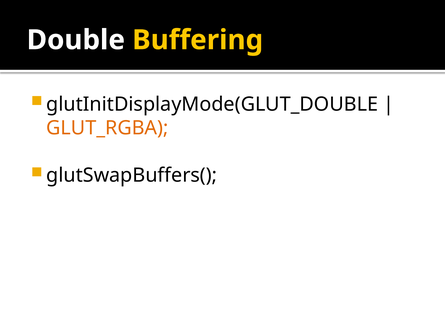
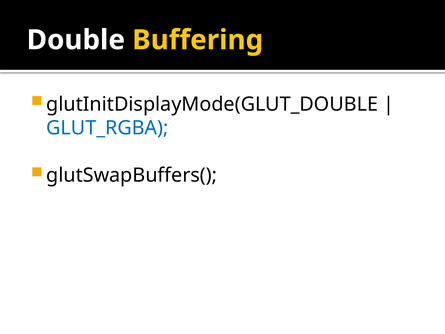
GLUT_RGBA colour: orange -> blue
